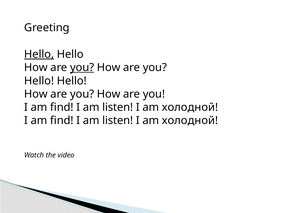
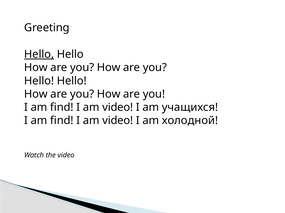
you at (82, 68) underline: present -> none
listen at (118, 108): listen -> video
холодной at (190, 108): холодной -> учащихся
listen at (118, 121): listen -> video
